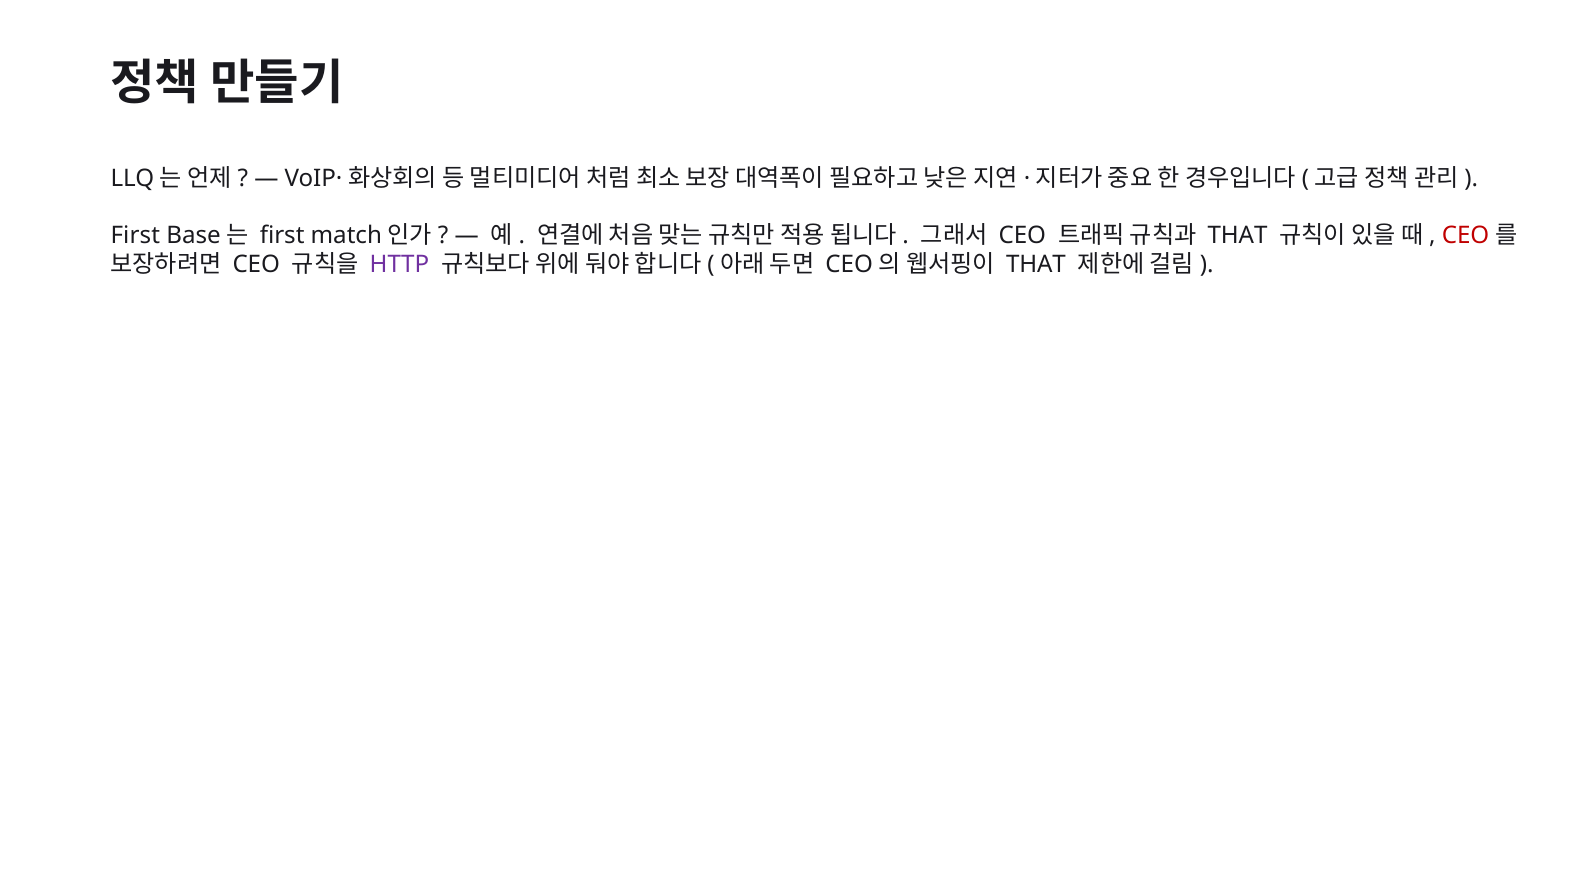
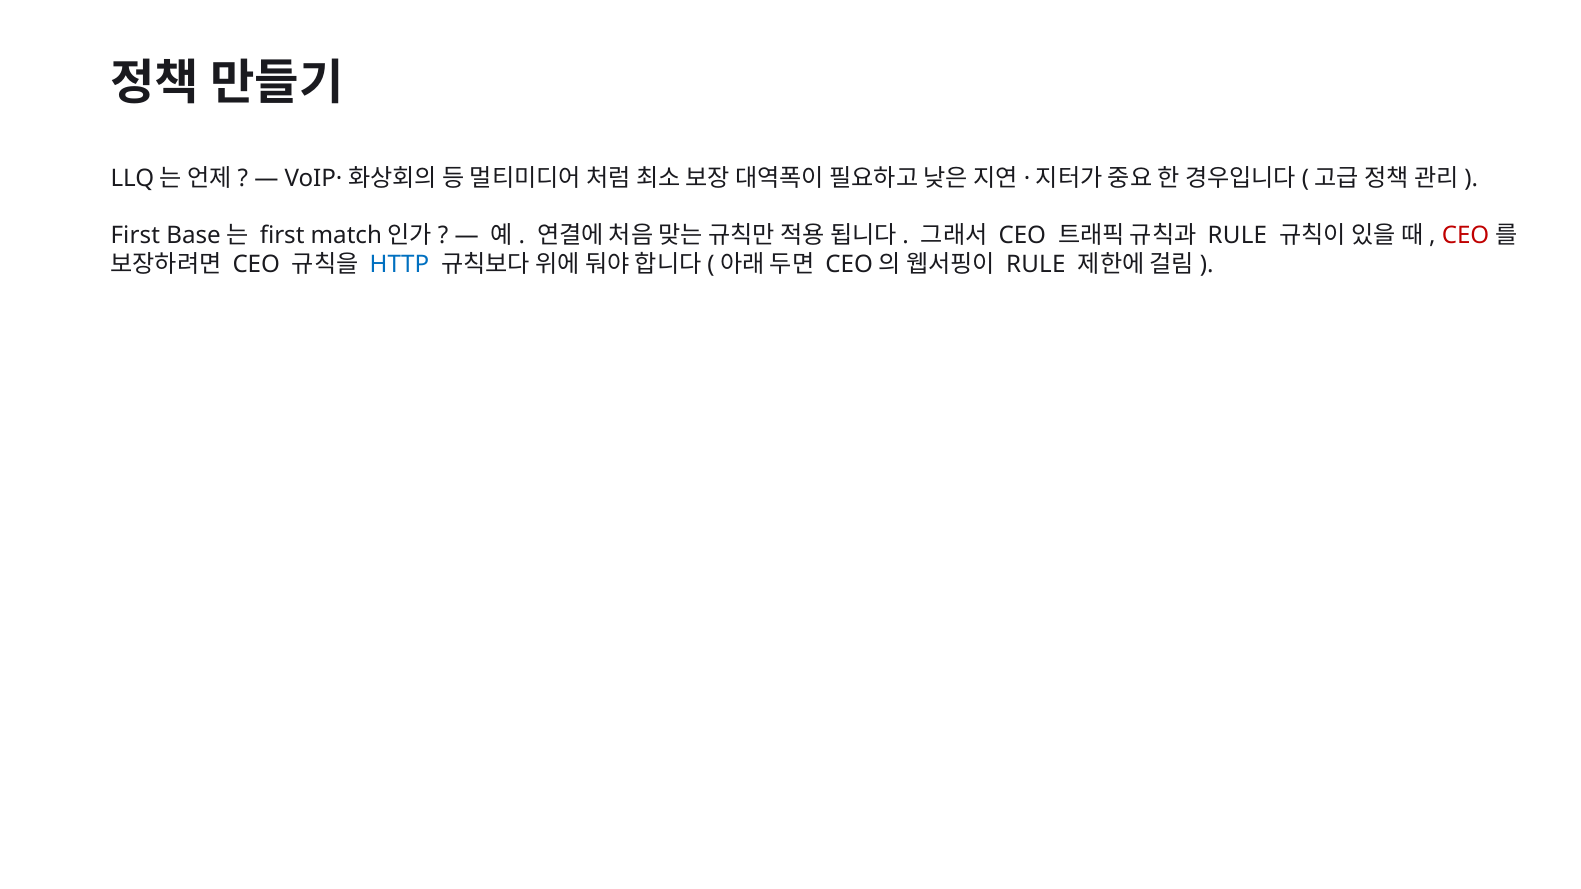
THAT at (1238, 236): THAT -> RULE
HTTP colour: purple -> blue
THAT at (1036, 265): THAT -> RULE
